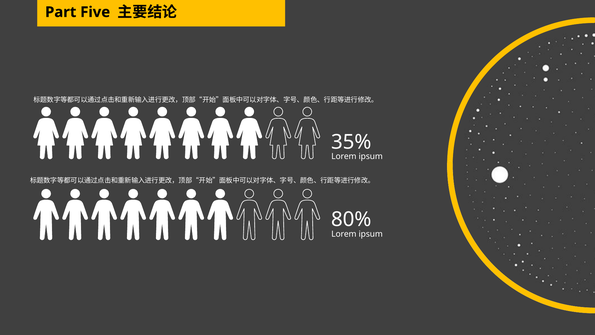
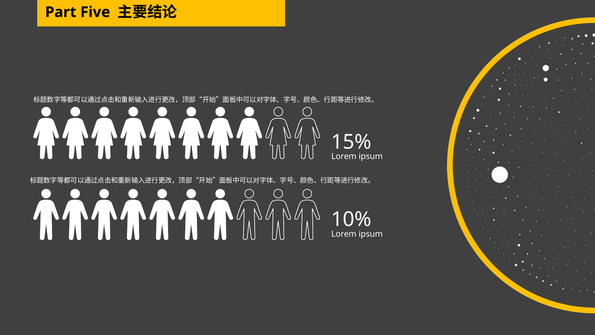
35%: 35% -> 15%
80%: 80% -> 10%
